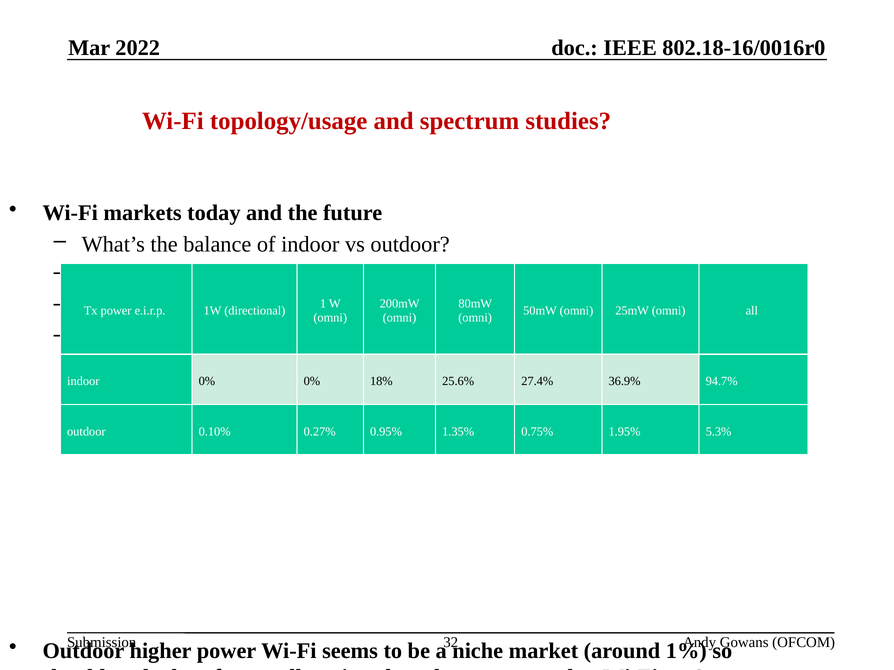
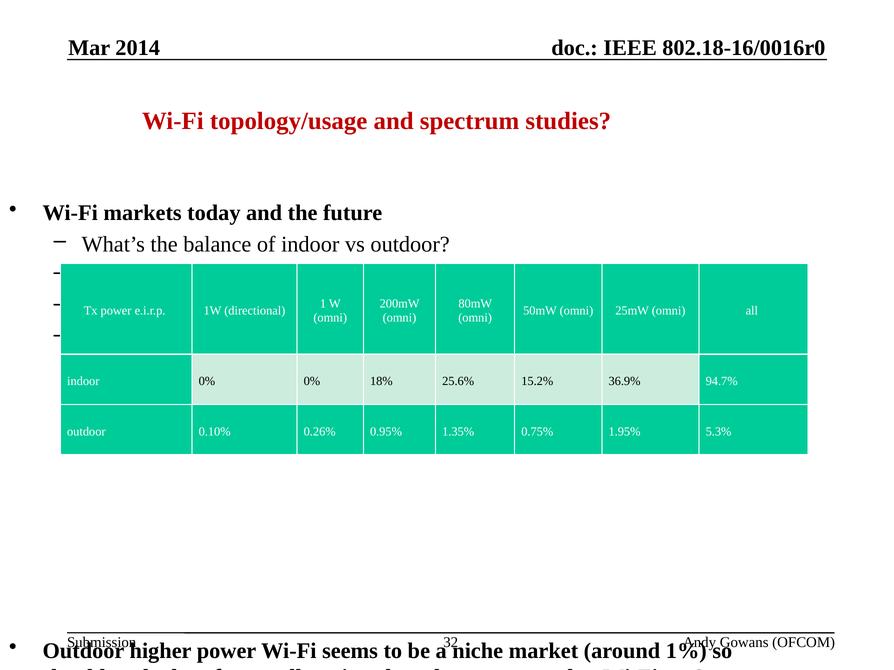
2022: 2022 -> 2014
27.4%: 27.4% -> 15.2%
0.27%: 0.27% -> 0.26%
